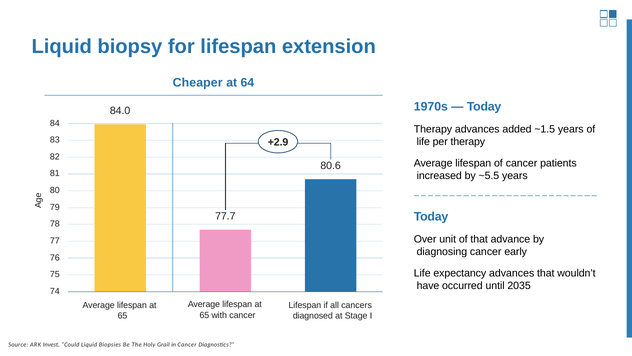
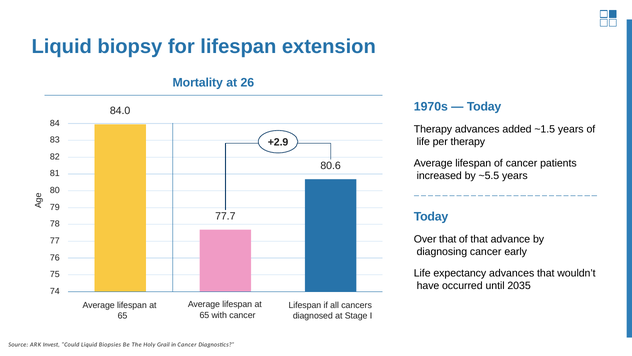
Cheaper: Cheaper -> Mortality
64: 64 -> 26
Over unit: unit -> that
